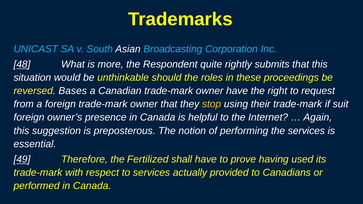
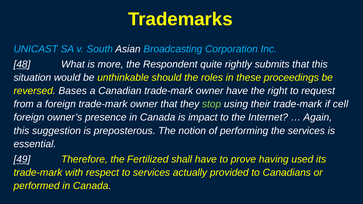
stop colour: yellow -> light green
suit: suit -> cell
helpful: helpful -> impact
